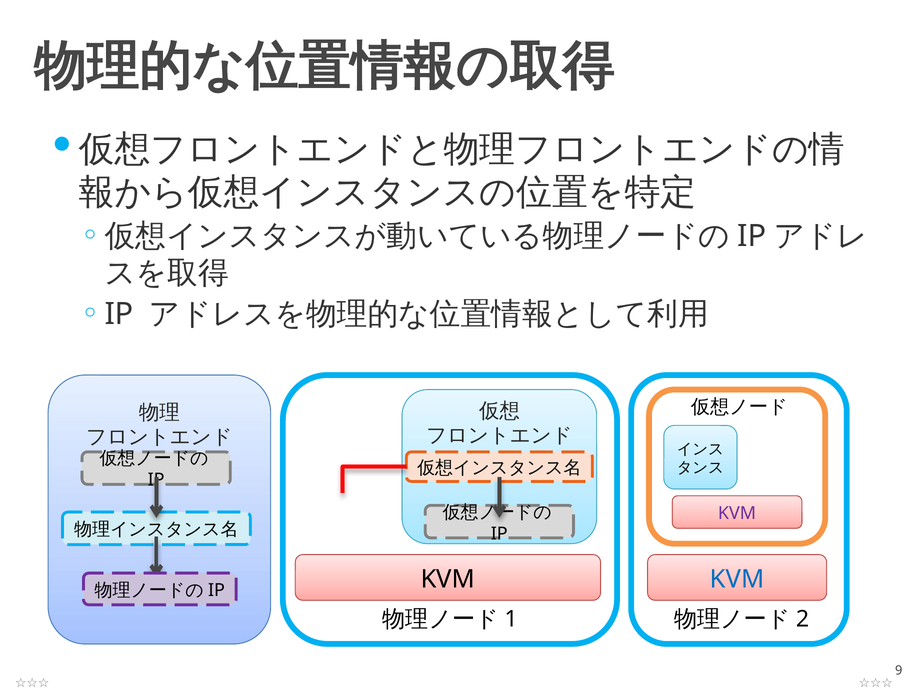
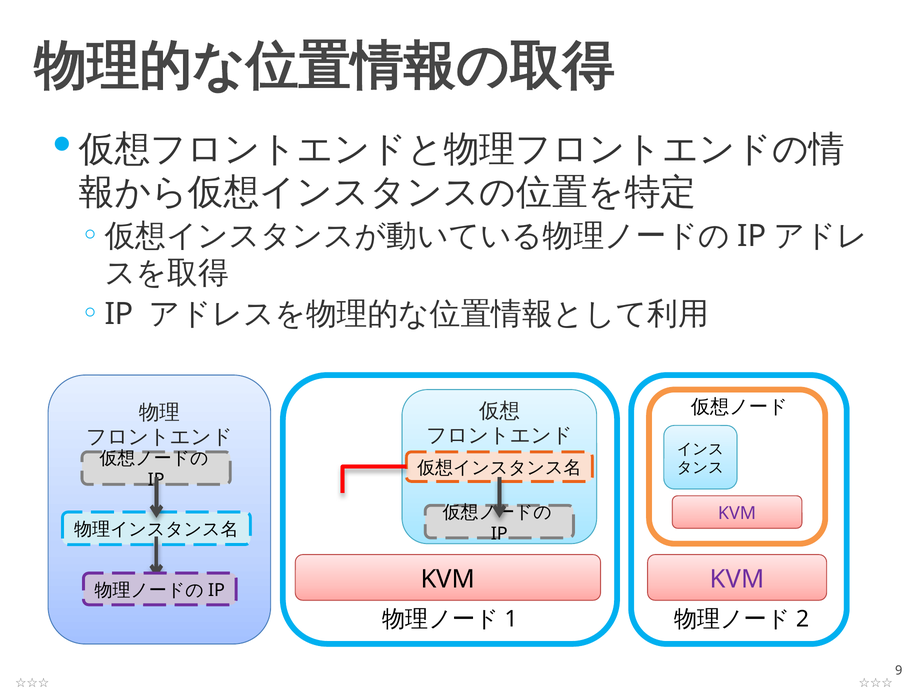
KVM at (737, 579) colour: blue -> purple
